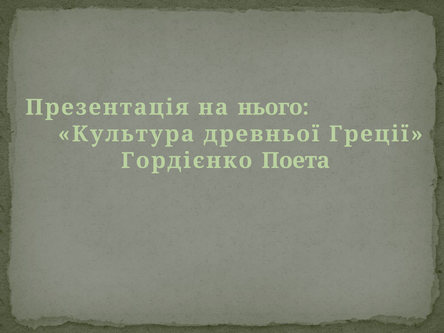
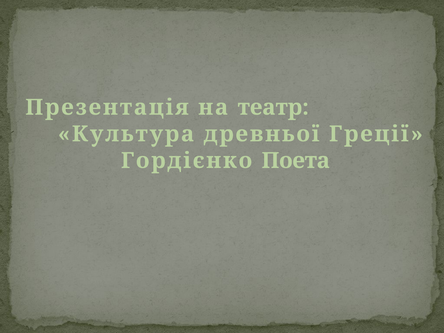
нього: нього -> театр
